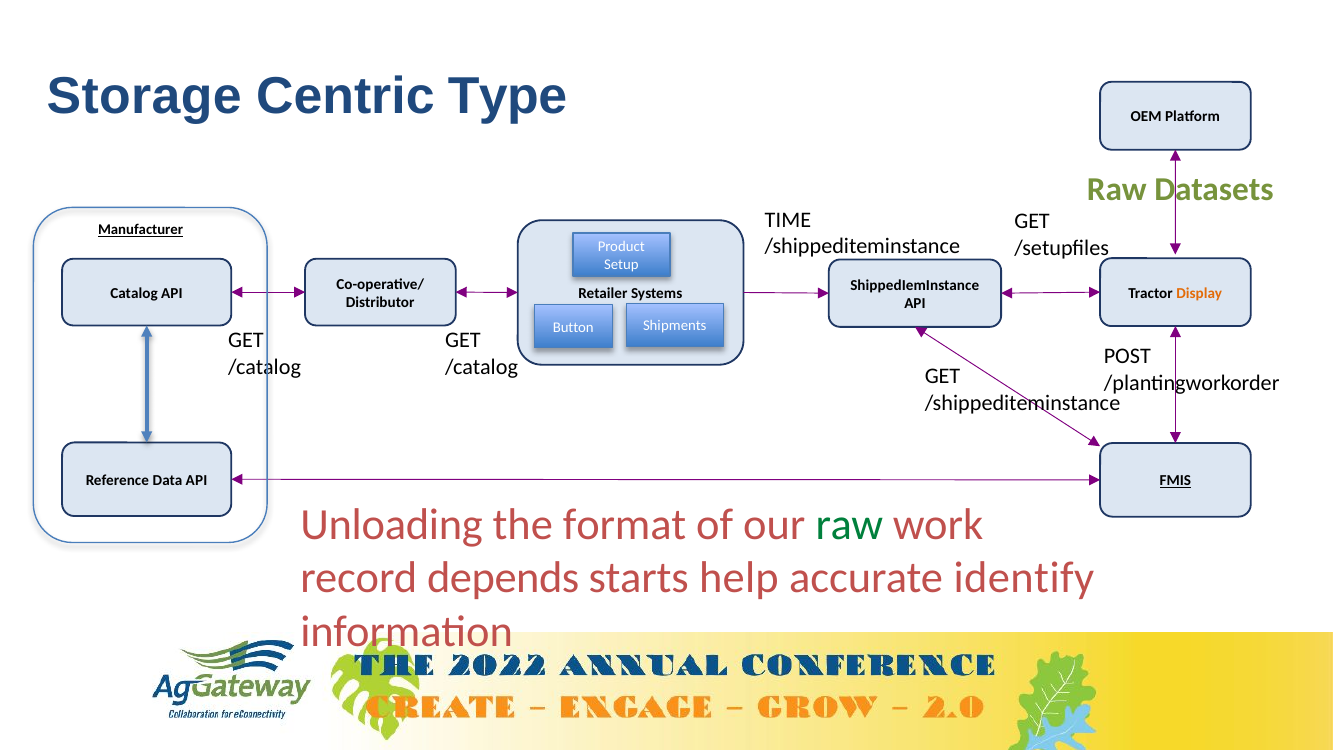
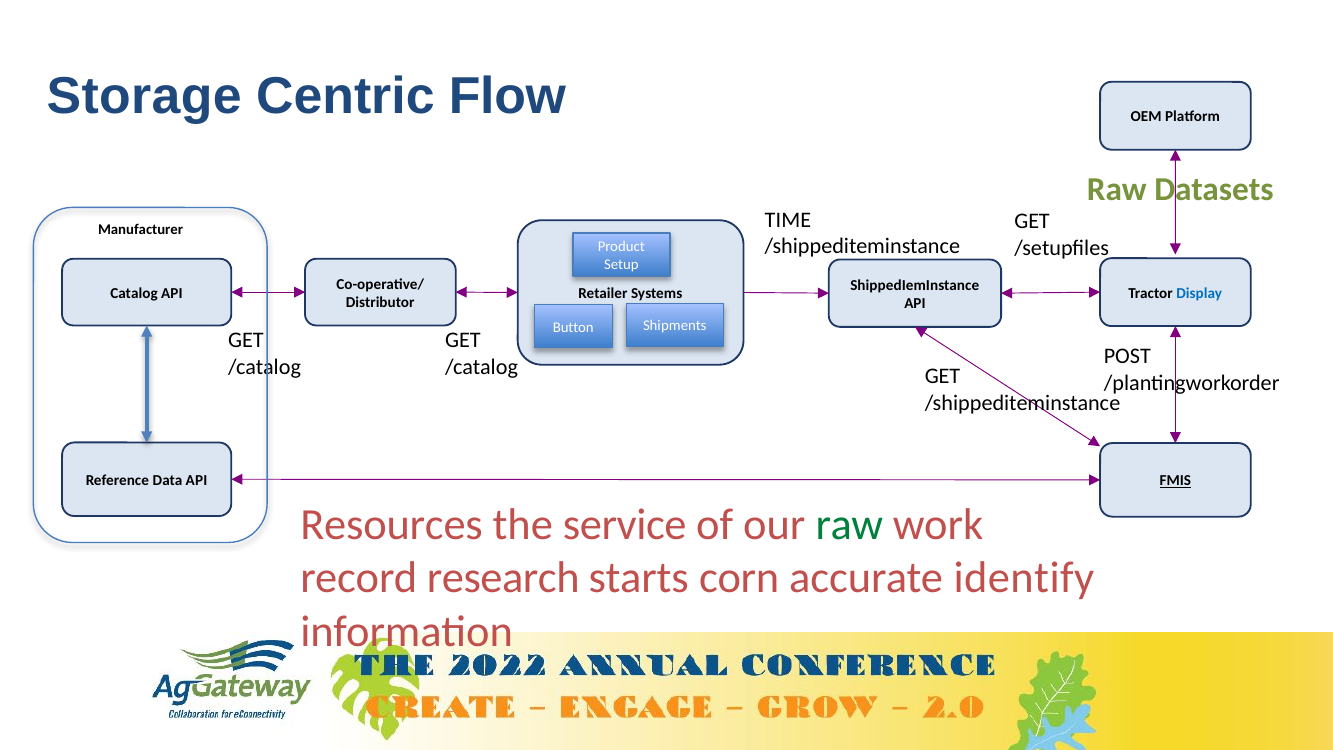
Type: Type -> Flow
Manufacturer underline: present -> none
Display colour: orange -> blue
Unloading: Unloading -> Resources
format: format -> service
depends: depends -> research
help: help -> corn
